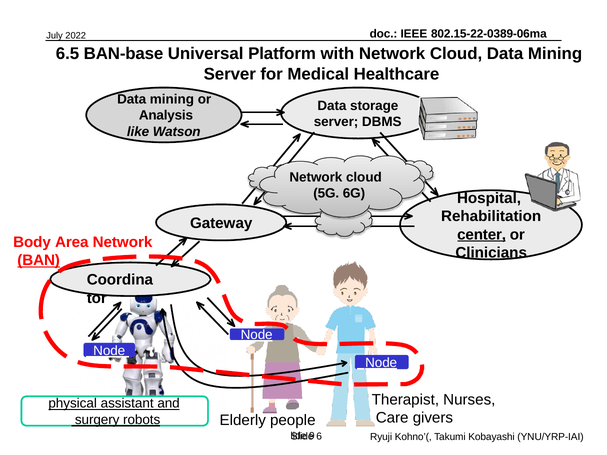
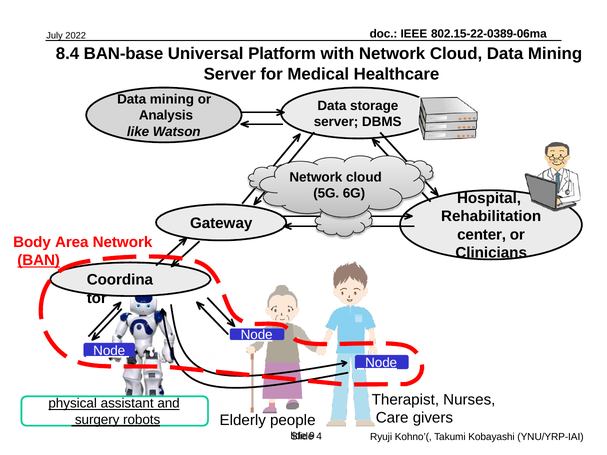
6.5: 6.5 -> 8.4
center underline: present -> none
6: 6 -> 4
